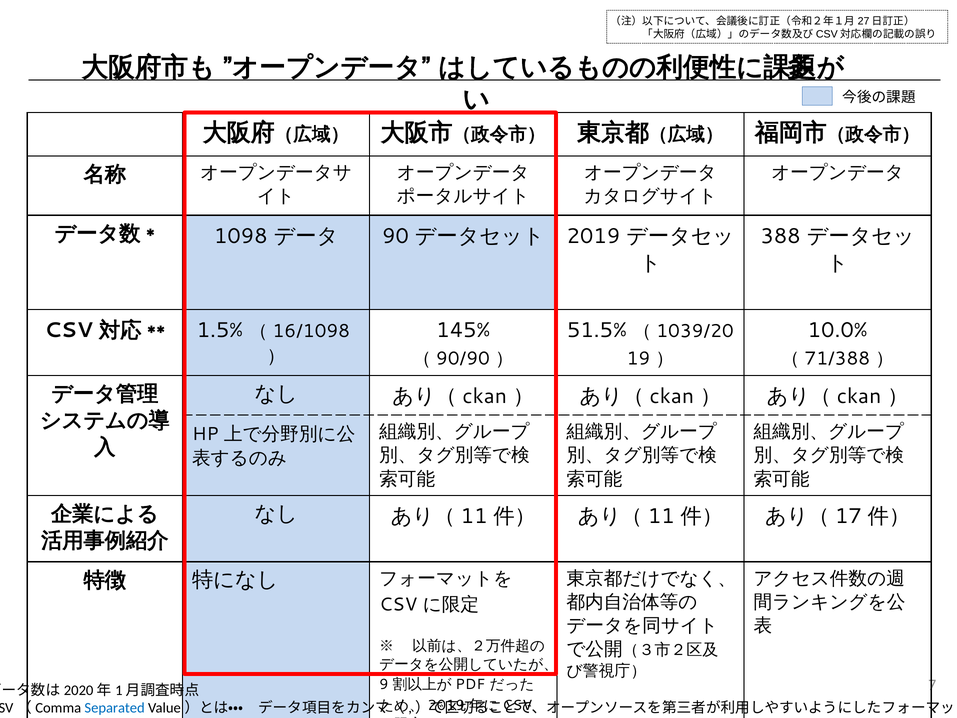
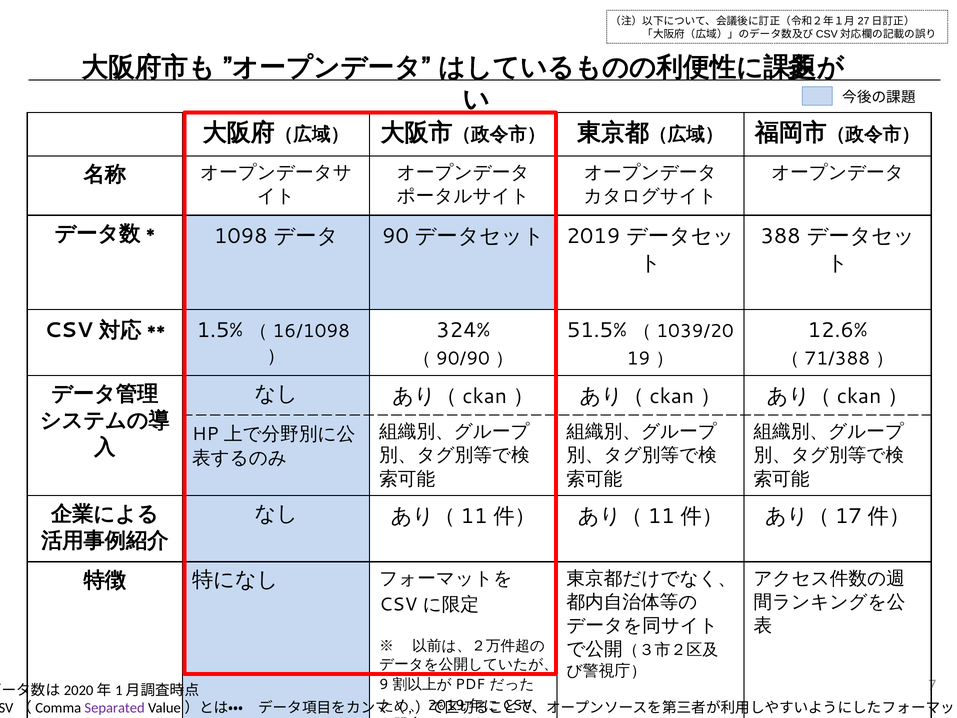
145%: 145% -> 324%
10.0%: 10.0% -> 12.6%
Separated colour: blue -> purple
